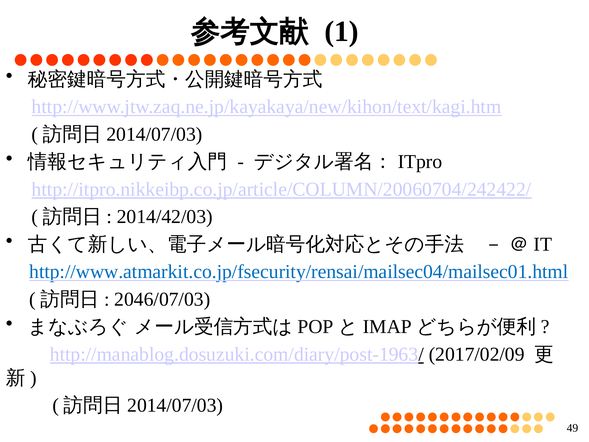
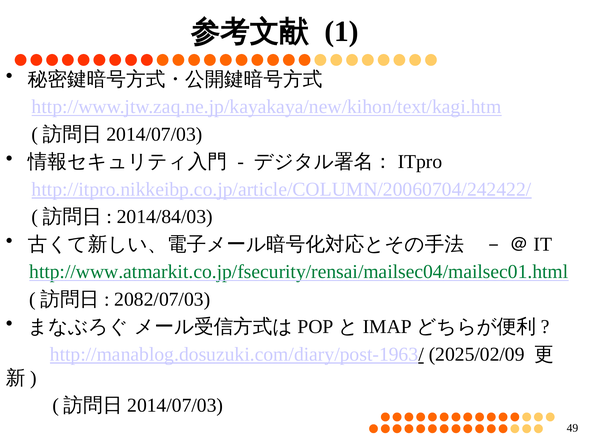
2014/42/03: 2014/42/03 -> 2014/84/03
http://www.atmarkit.co.jp/fsecurity/rensai/mailsec04/mailsec01.html colour: blue -> green
2046/07/03: 2046/07/03 -> 2082/07/03
2017/02/09: 2017/02/09 -> 2025/02/09
